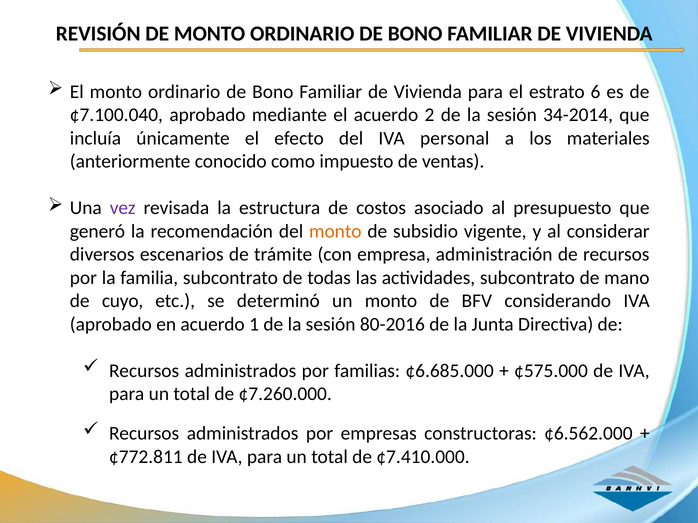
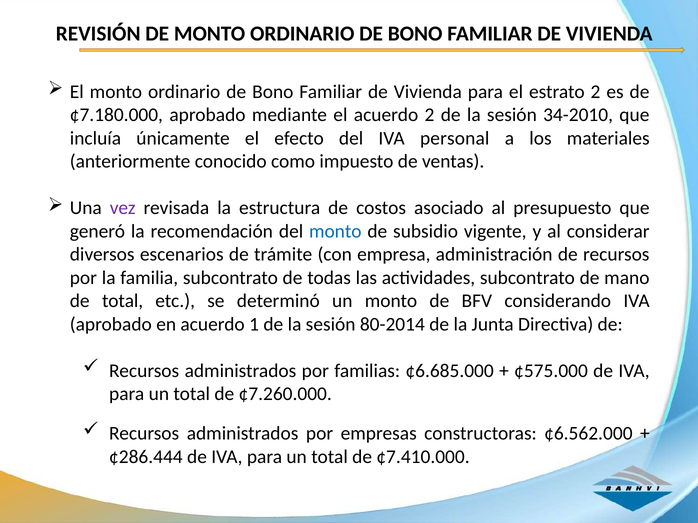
estrato 6: 6 -> 2
¢7.100.040: ¢7.100.040 -> ¢7.180.000
34-2014: 34-2014 -> 34-2010
monto at (335, 231) colour: orange -> blue
de cuyo: cuyo -> total
80-2016: 80-2016 -> 80-2014
¢772.811: ¢772.811 -> ¢286.444
